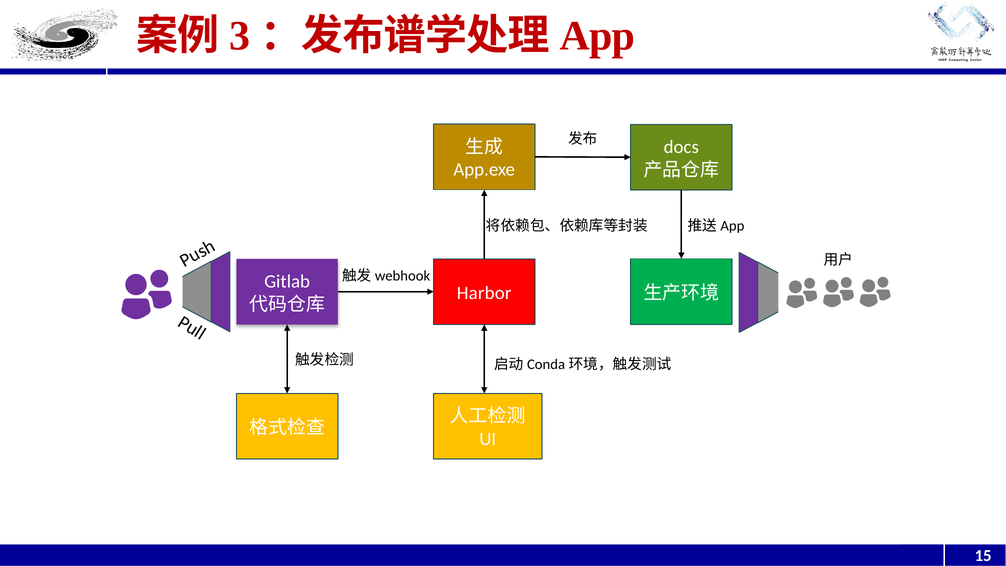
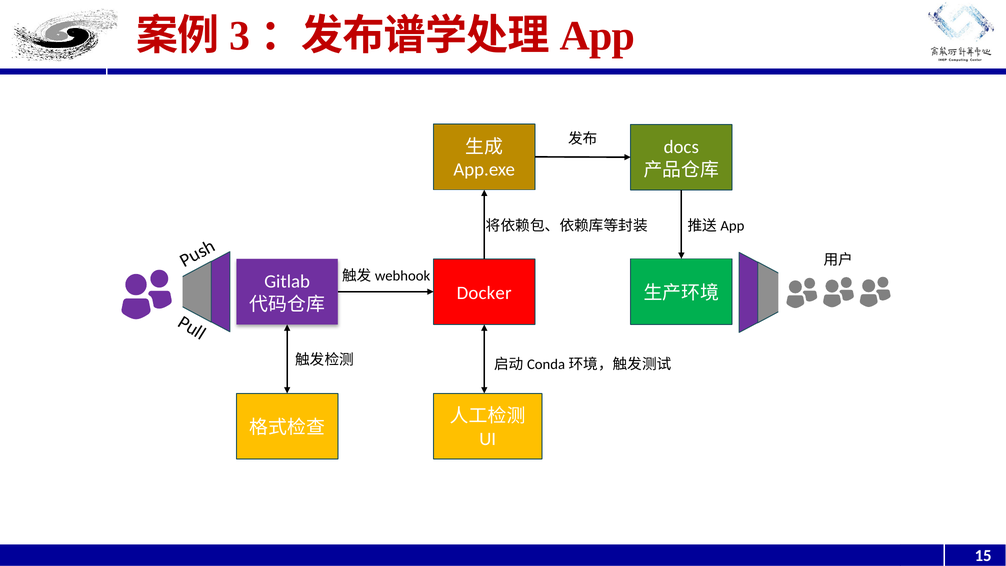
Harbor: Harbor -> Docker
